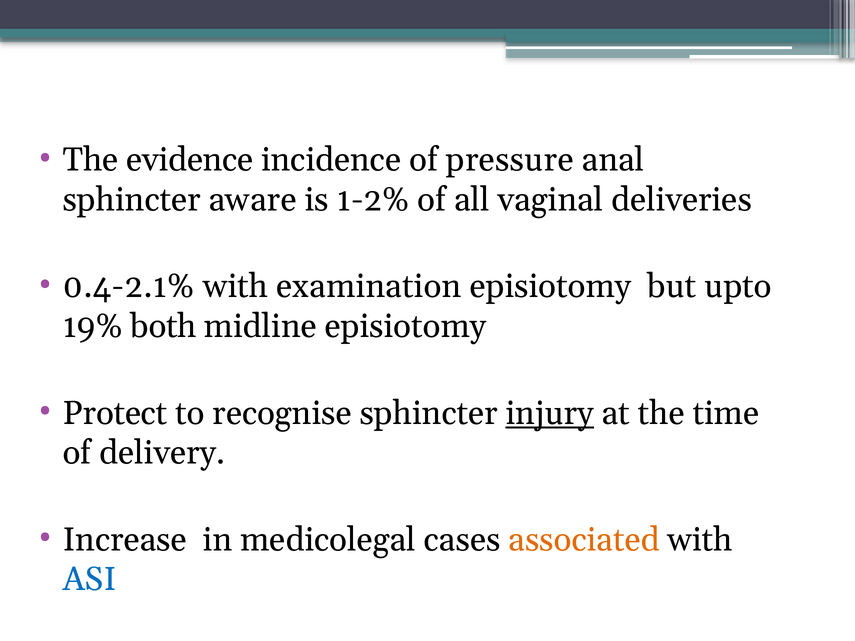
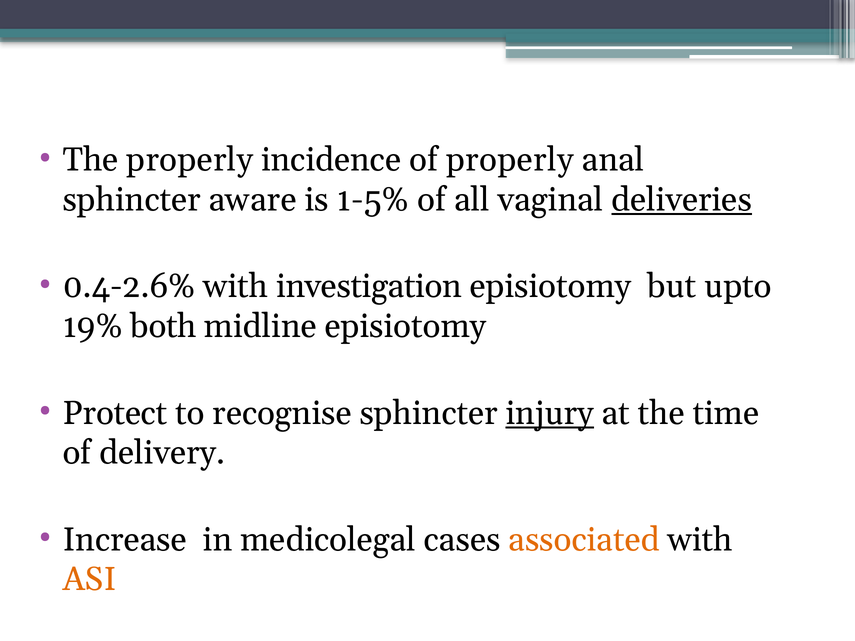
The evidence: evidence -> properly
of pressure: pressure -> properly
1-2%: 1-2% -> 1-5%
deliveries underline: none -> present
0.4-2.1%: 0.4-2.1% -> 0.4-2.6%
examination: examination -> investigation
ASI colour: blue -> orange
